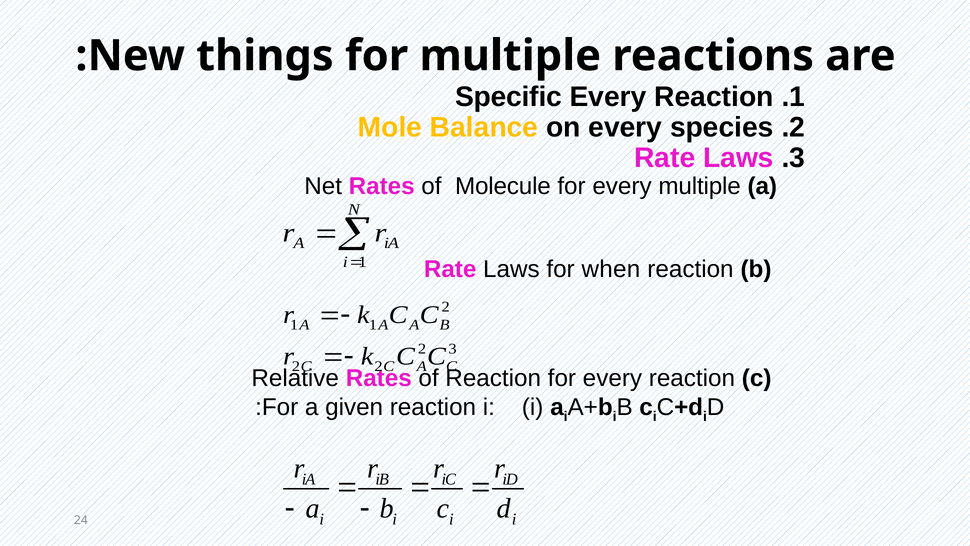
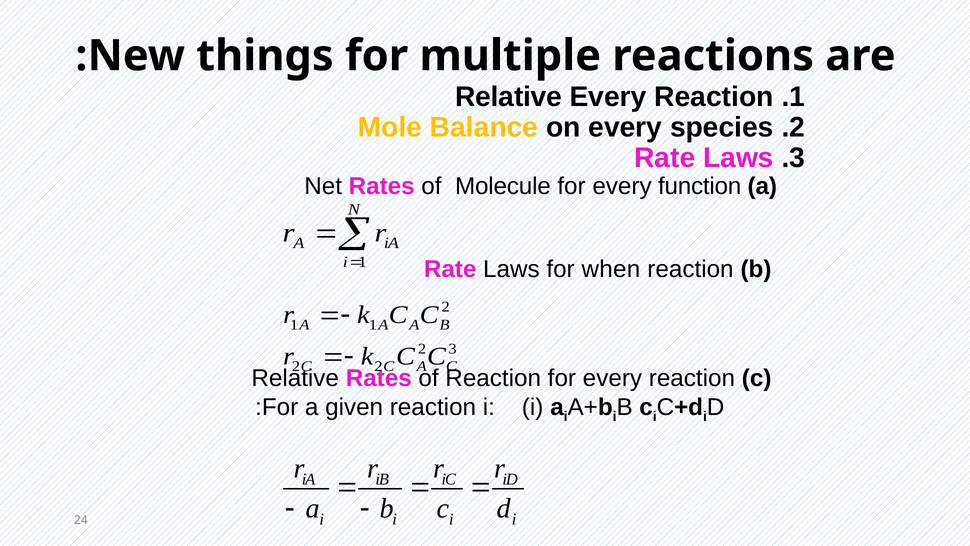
Specific at (509, 97): Specific -> Relative
every multiple: multiple -> function
